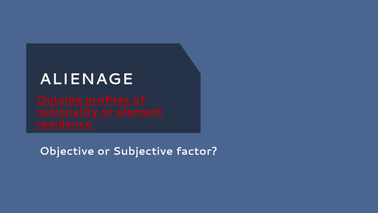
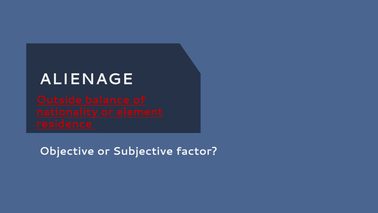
profiles: profiles -> balance
